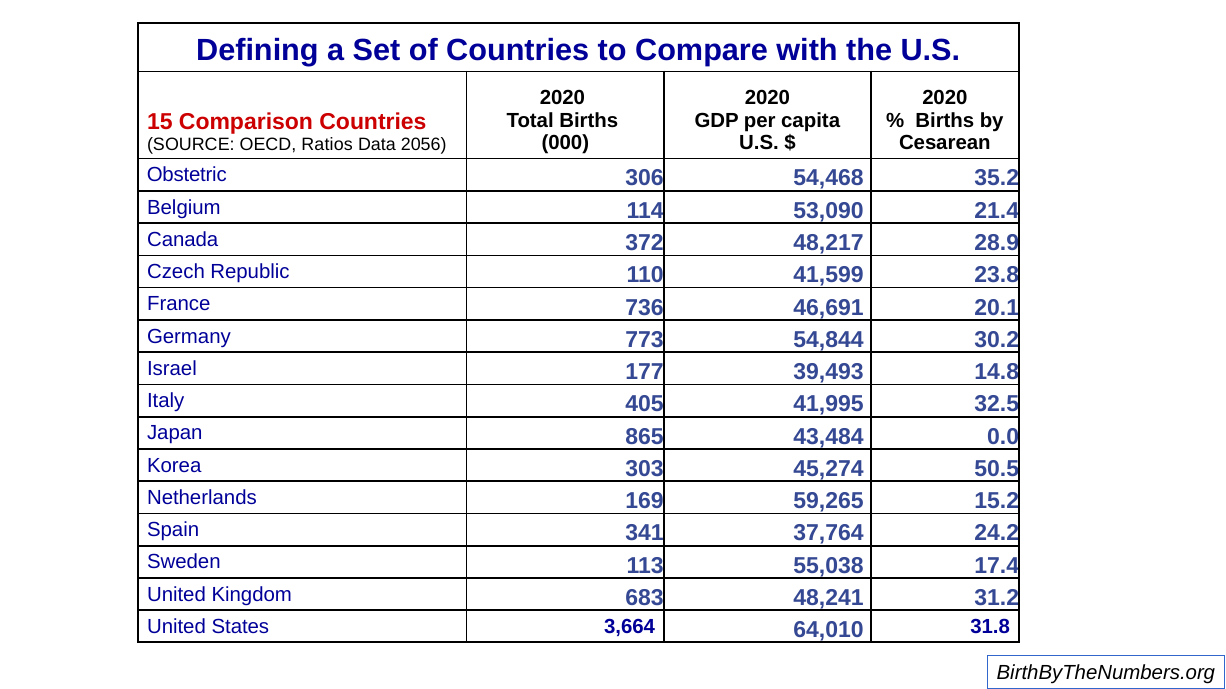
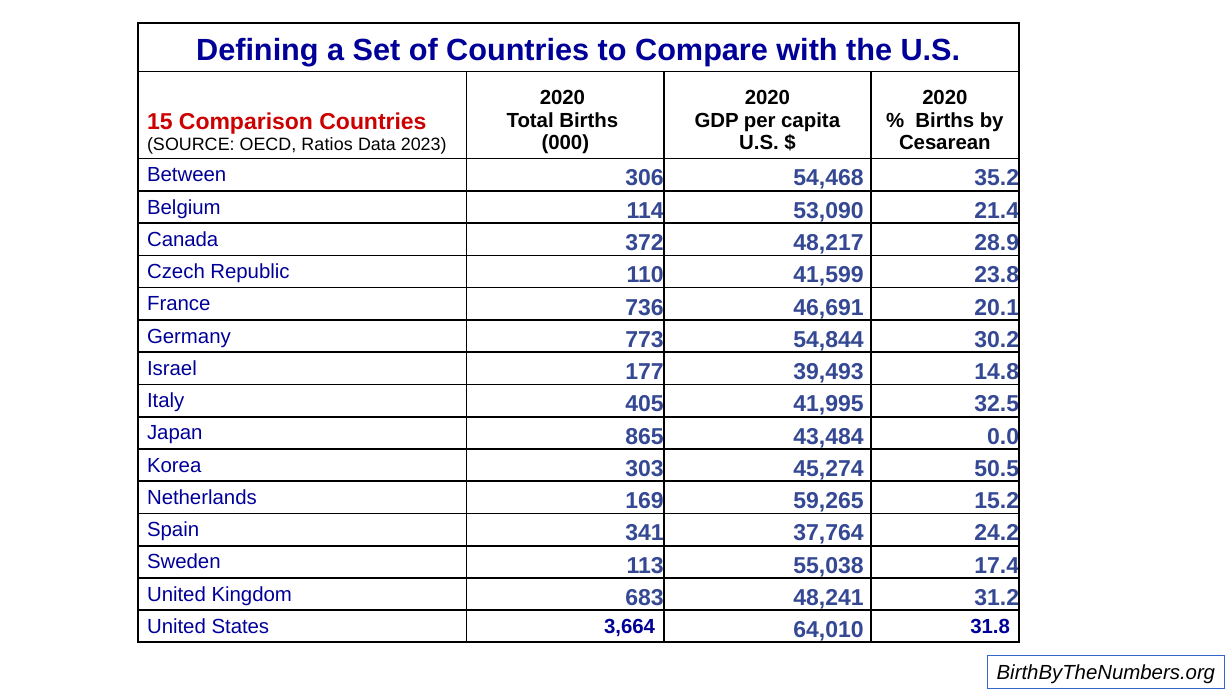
2056: 2056 -> 2023
Obstetric: Obstetric -> Between
